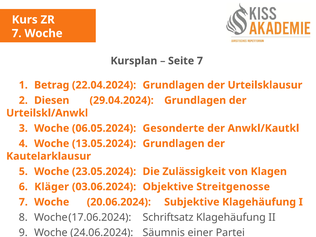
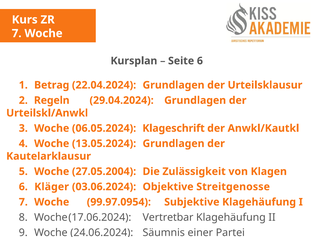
Seite 7: 7 -> 6
Diesen: Diesen -> Regeln
Gesonderte: Gesonderte -> Klageschrift
23.05.2024: 23.05.2024 -> 27.05.2004
20.06.2024: 20.06.2024 -> 99.97.0954
Schriftsatz: Schriftsatz -> Vertretbar
